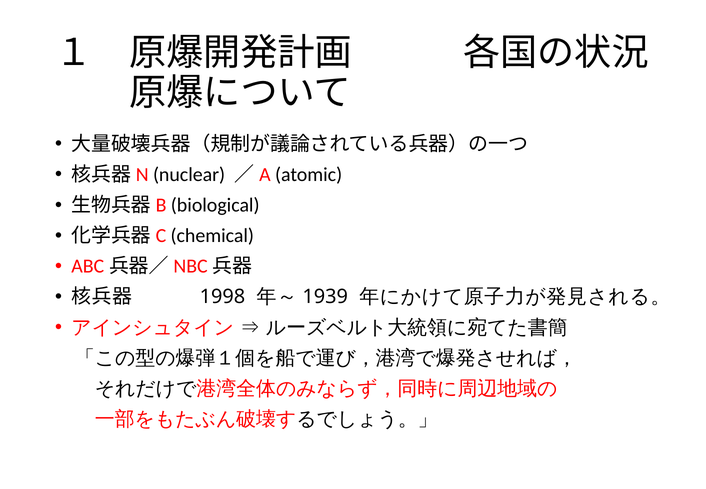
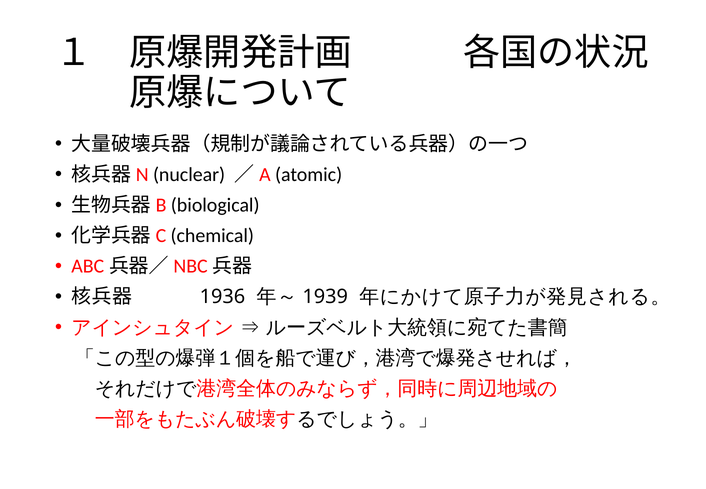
1998: 1998 -> 1936
